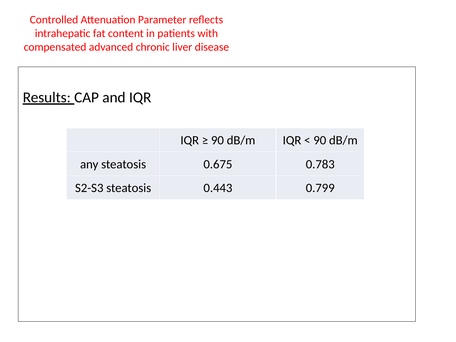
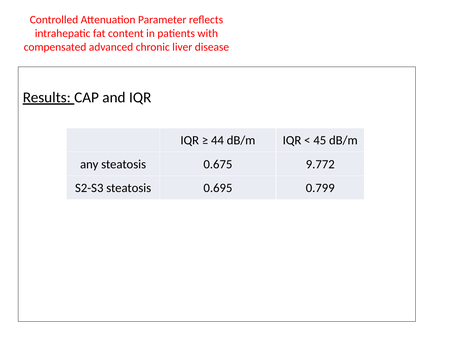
90 at (217, 140): 90 -> 44
90 at (320, 140): 90 -> 45
0.783: 0.783 -> 9.772
0.443: 0.443 -> 0.695
